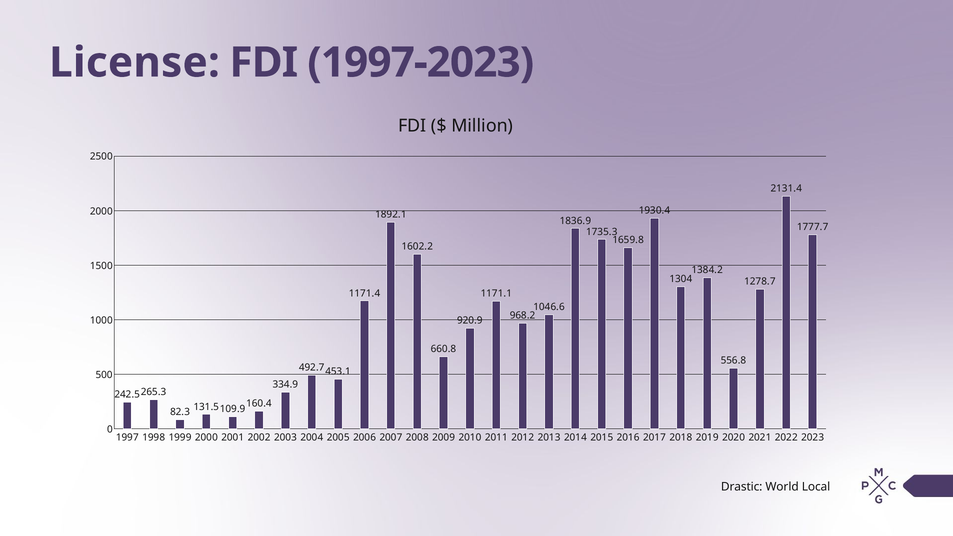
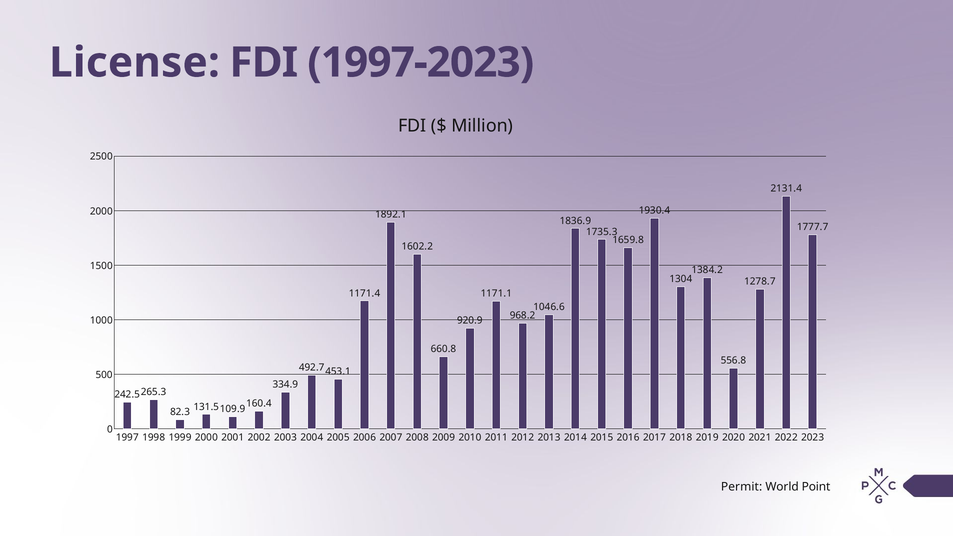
Drastic: Drastic -> Permit
Local: Local -> Point
